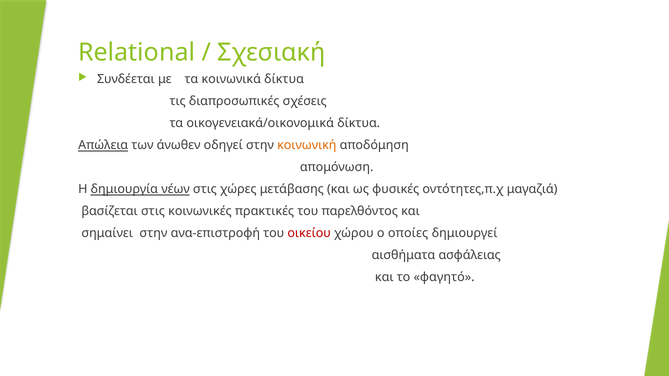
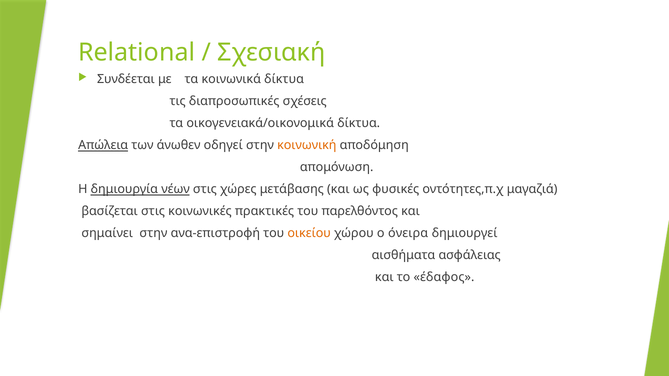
οικείου colour: red -> orange
οποίες: οποίες -> όνειρα
φαγητό: φαγητό -> έδαφος
